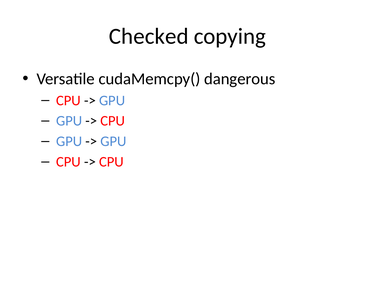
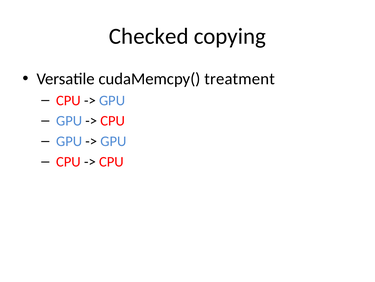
dangerous: dangerous -> treatment
